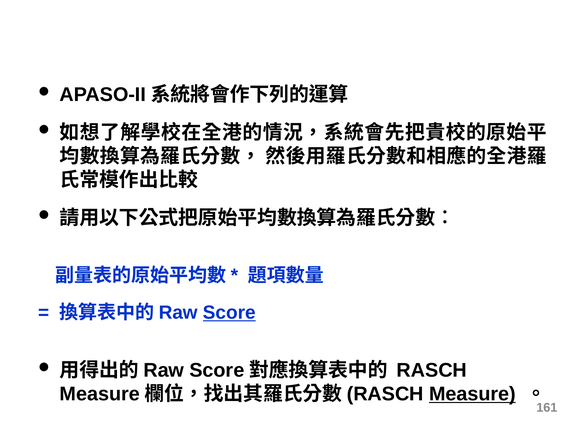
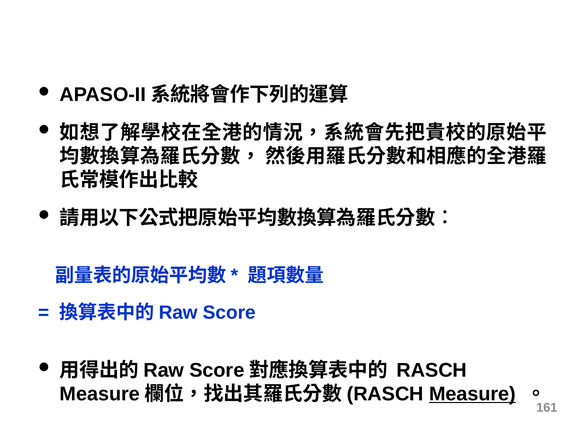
Score underline: present -> none
